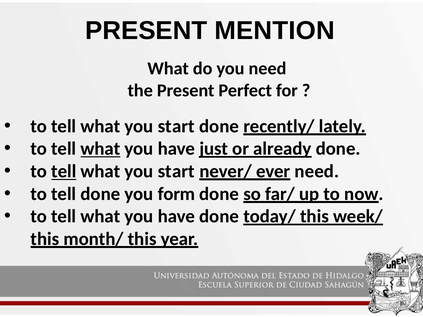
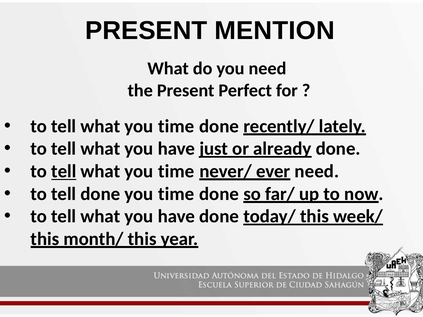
start at (176, 126): start -> time
what at (100, 149) underline: present -> none
start at (176, 171): start -> time
form at (176, 194): form -> time
